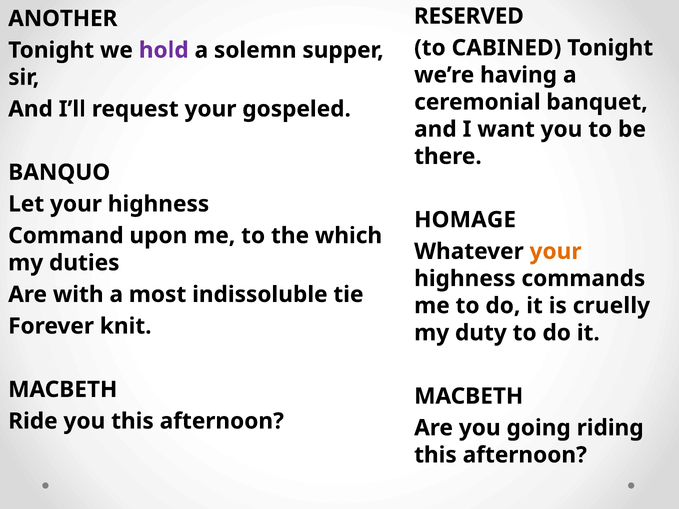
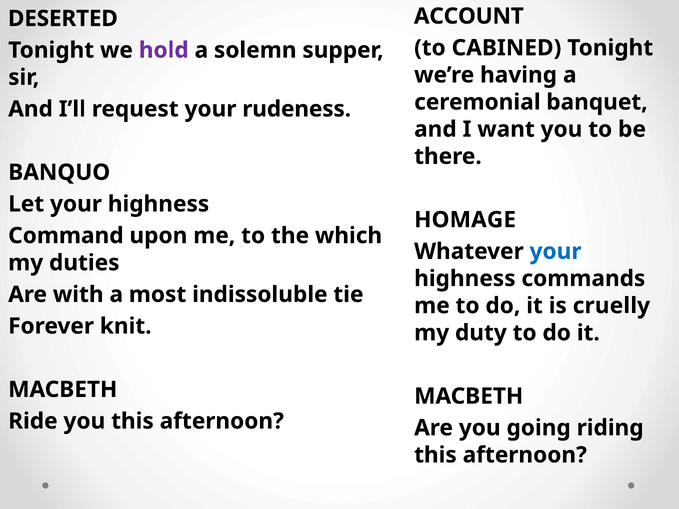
RESERVED: RESERVED -> ACCOUNT
ANOTHER: ANOTHER -> DESERTED
gospeled: gospeled -> rudeness
your at (556, 252) colour: orange -> blue
